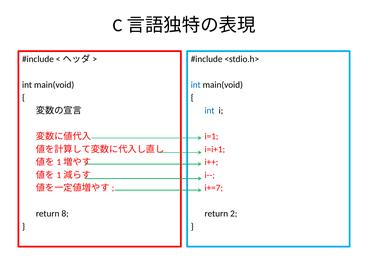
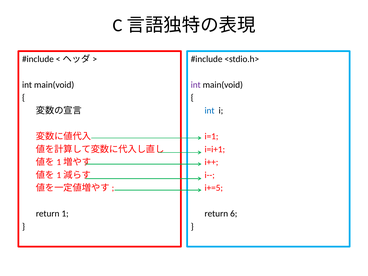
int at (196, 85) colour: blue -> purple
i+=7: i+=7 -> i+=5
8: 8 -> 1
2: 2 -> 6
